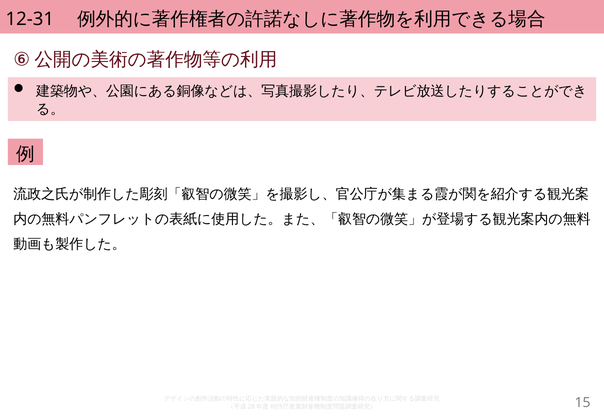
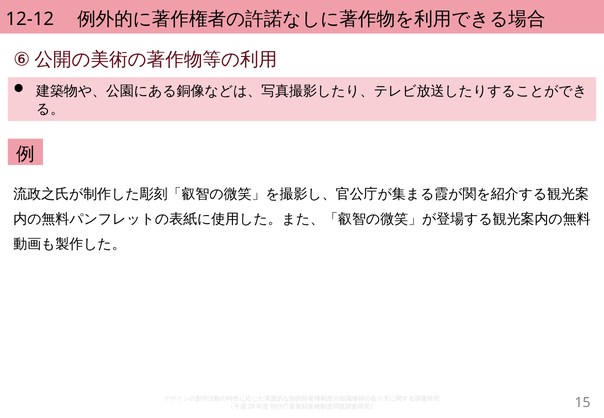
12-31: 12-31 -> 12-12
